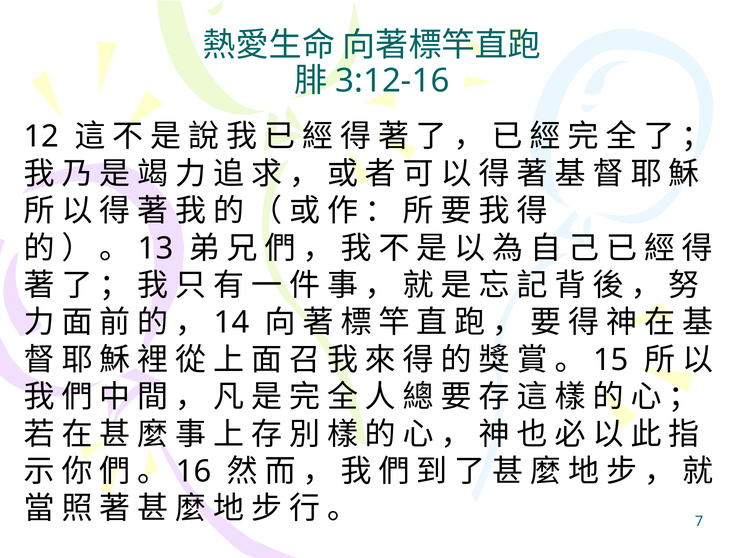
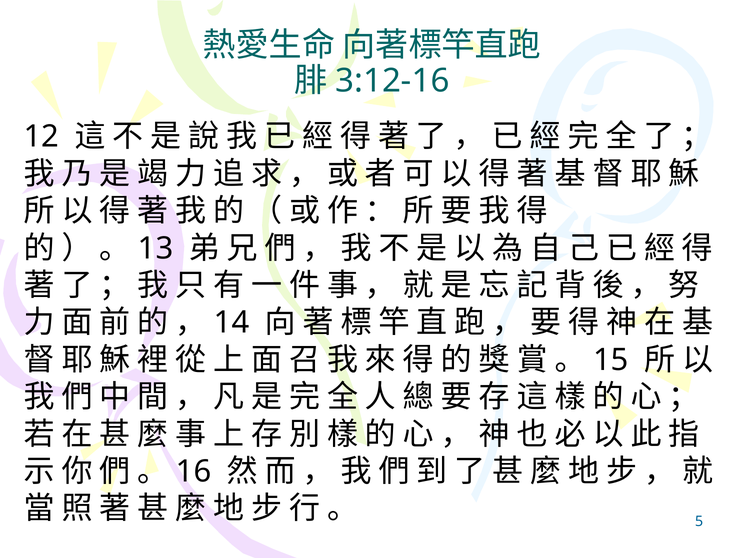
7: 7 -> 5
